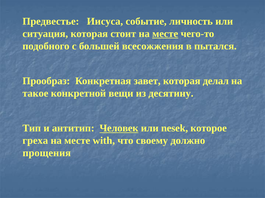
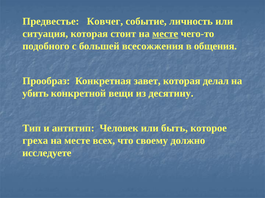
Иисуса: Иисуса -> Ковчег
пытался: пытался -> общения
такое: такое -> убить
Человек underline: present -> none
nesek: nesek -> быть
with: with -> всех
прощения: прощения -> исследуете
